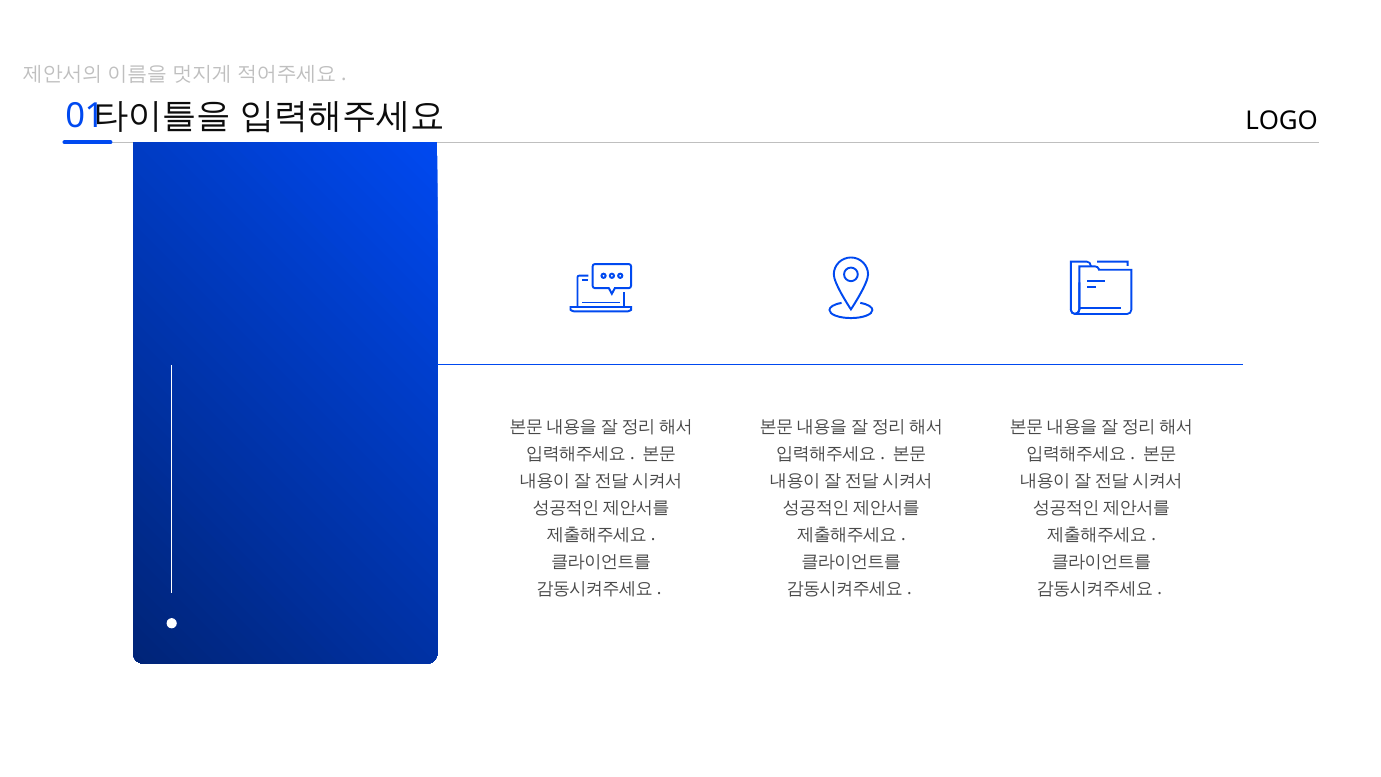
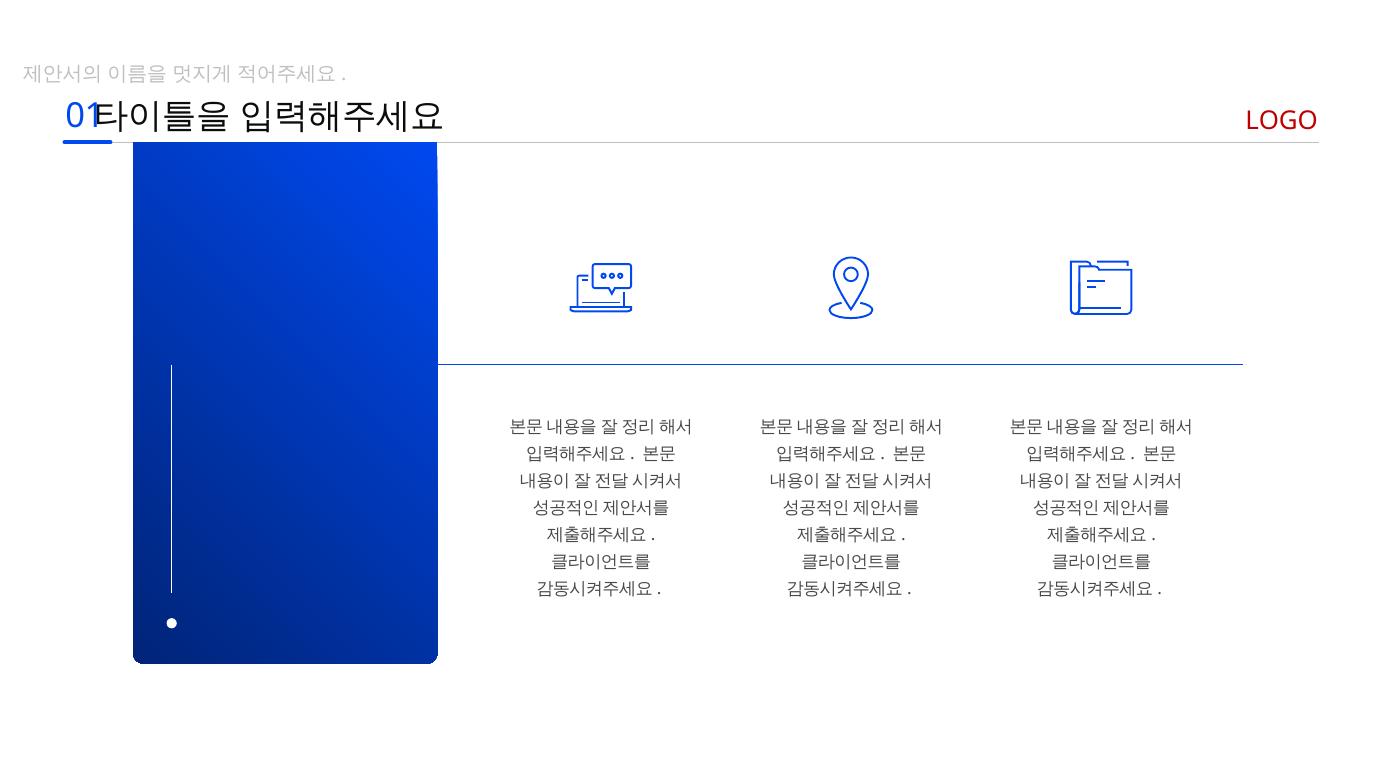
LOGO colour: black -> red
